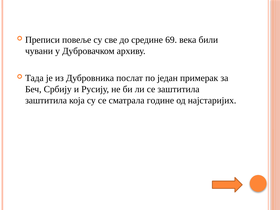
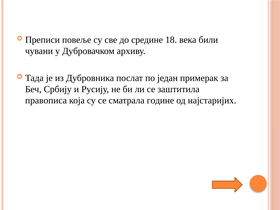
69: 69 -> 18
заштитила at (46, 101): заштитила -> правописа
